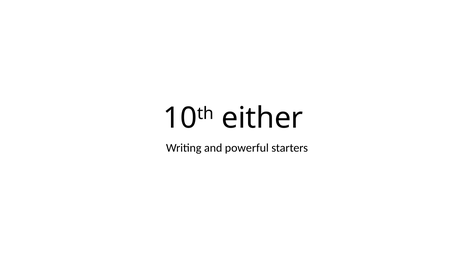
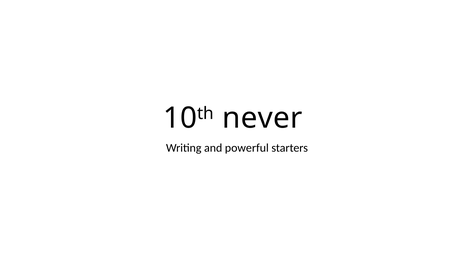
either: either -> never
